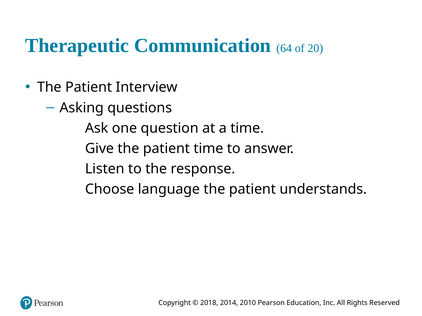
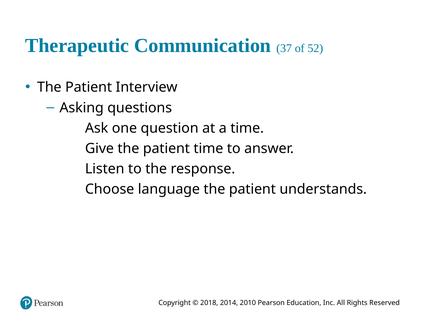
64: 64 -> 37
20: 20 -> 52
